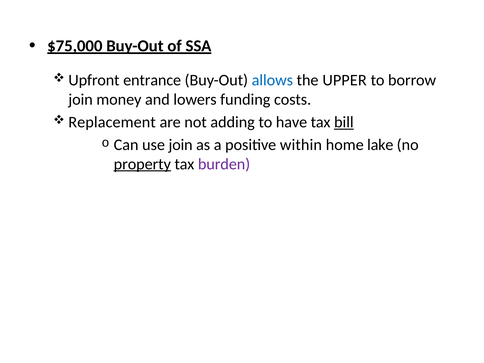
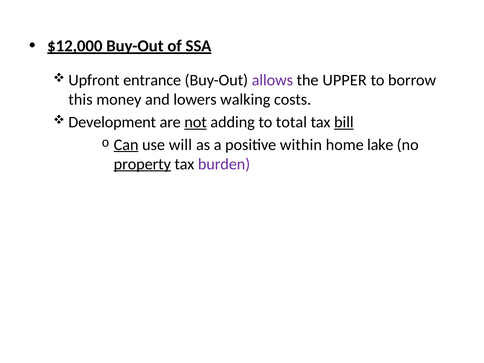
$75,000: $75,000 -> $12,000
allows colour: blue -> purple
join at (81, 100): join -> this
funding: funding -> walking
Replacement: Replacement -> Development
not underline: none -> present
have: have -> total
Can underline: none -> present
use join: join -> will
